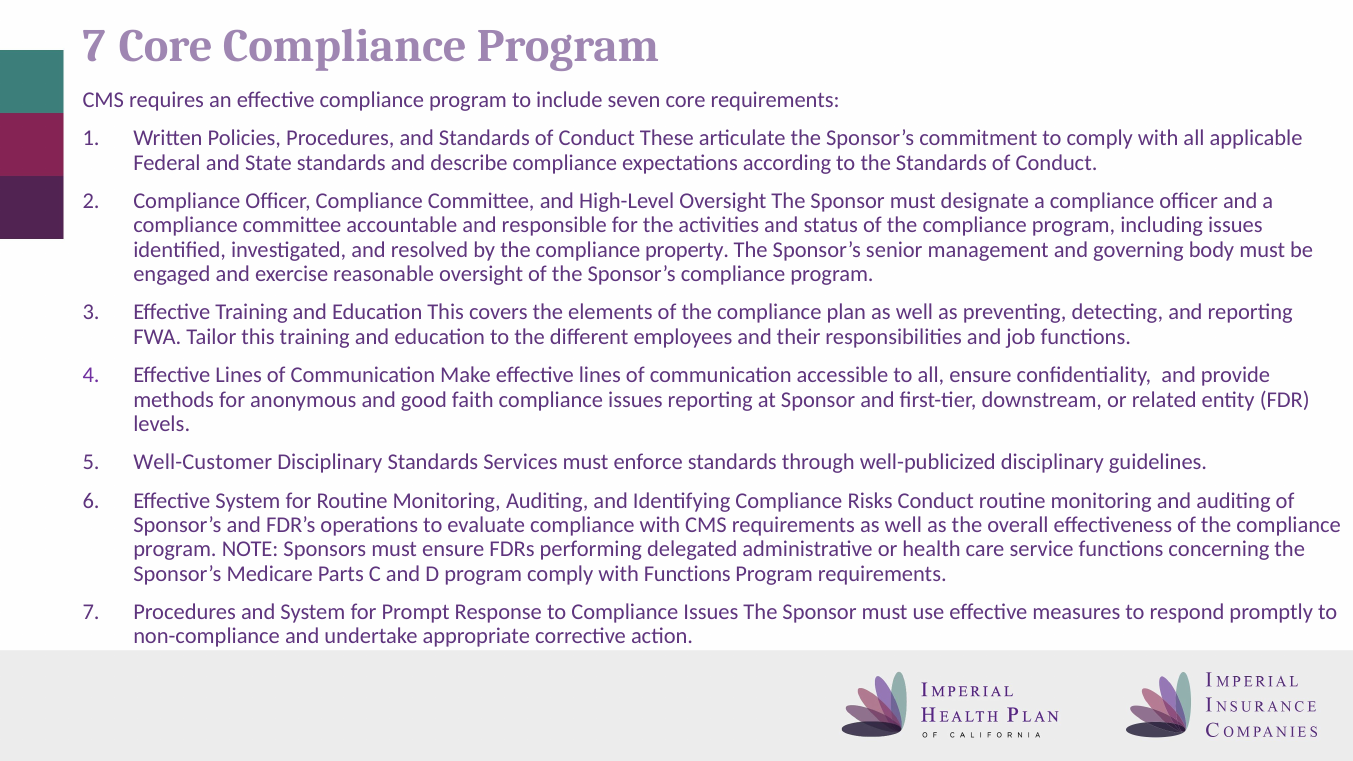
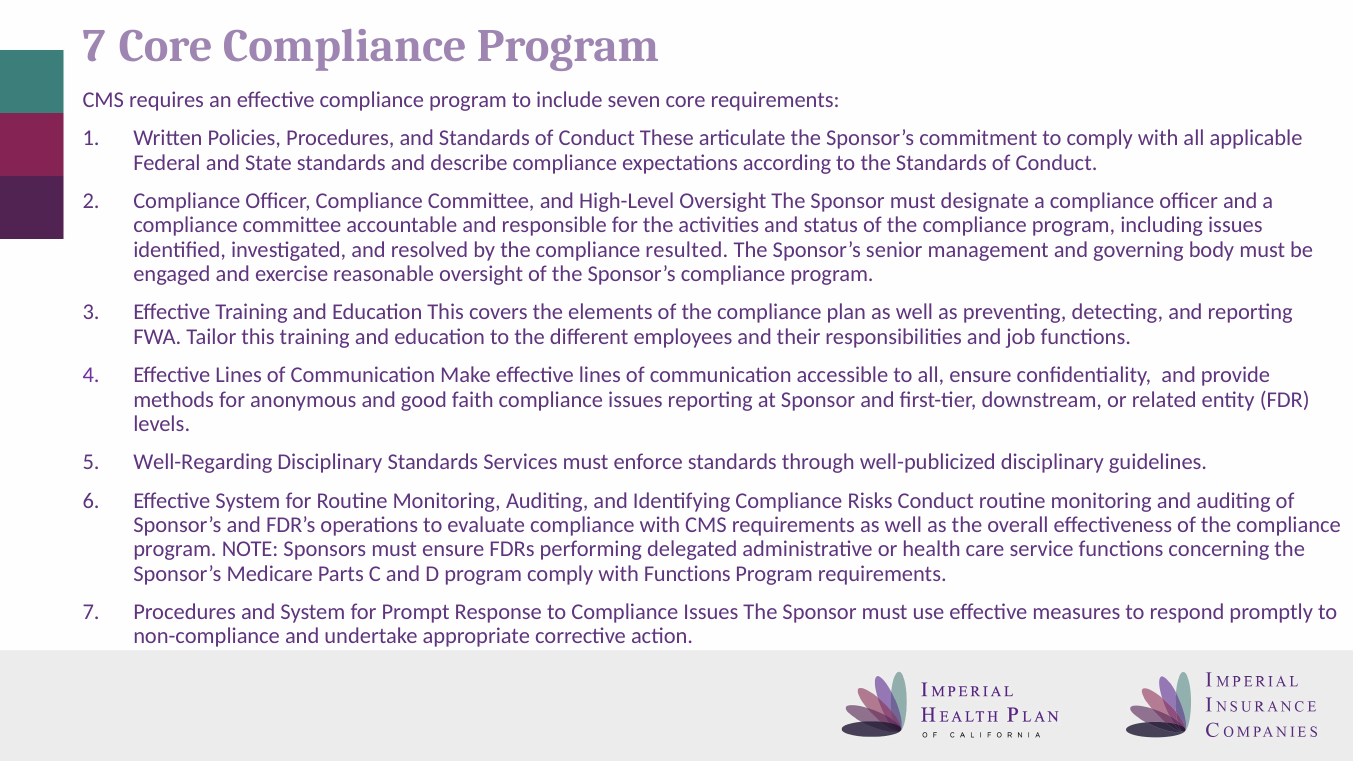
property: property -> resulted
Well-Customer: Well-Customer -> Well-Regarding
